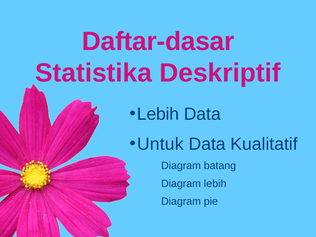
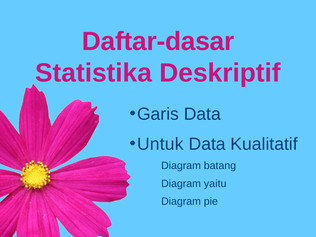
Lebih at (158, 114): Lebih -> Garis
Diagram lebih: lebih -> yaitu
